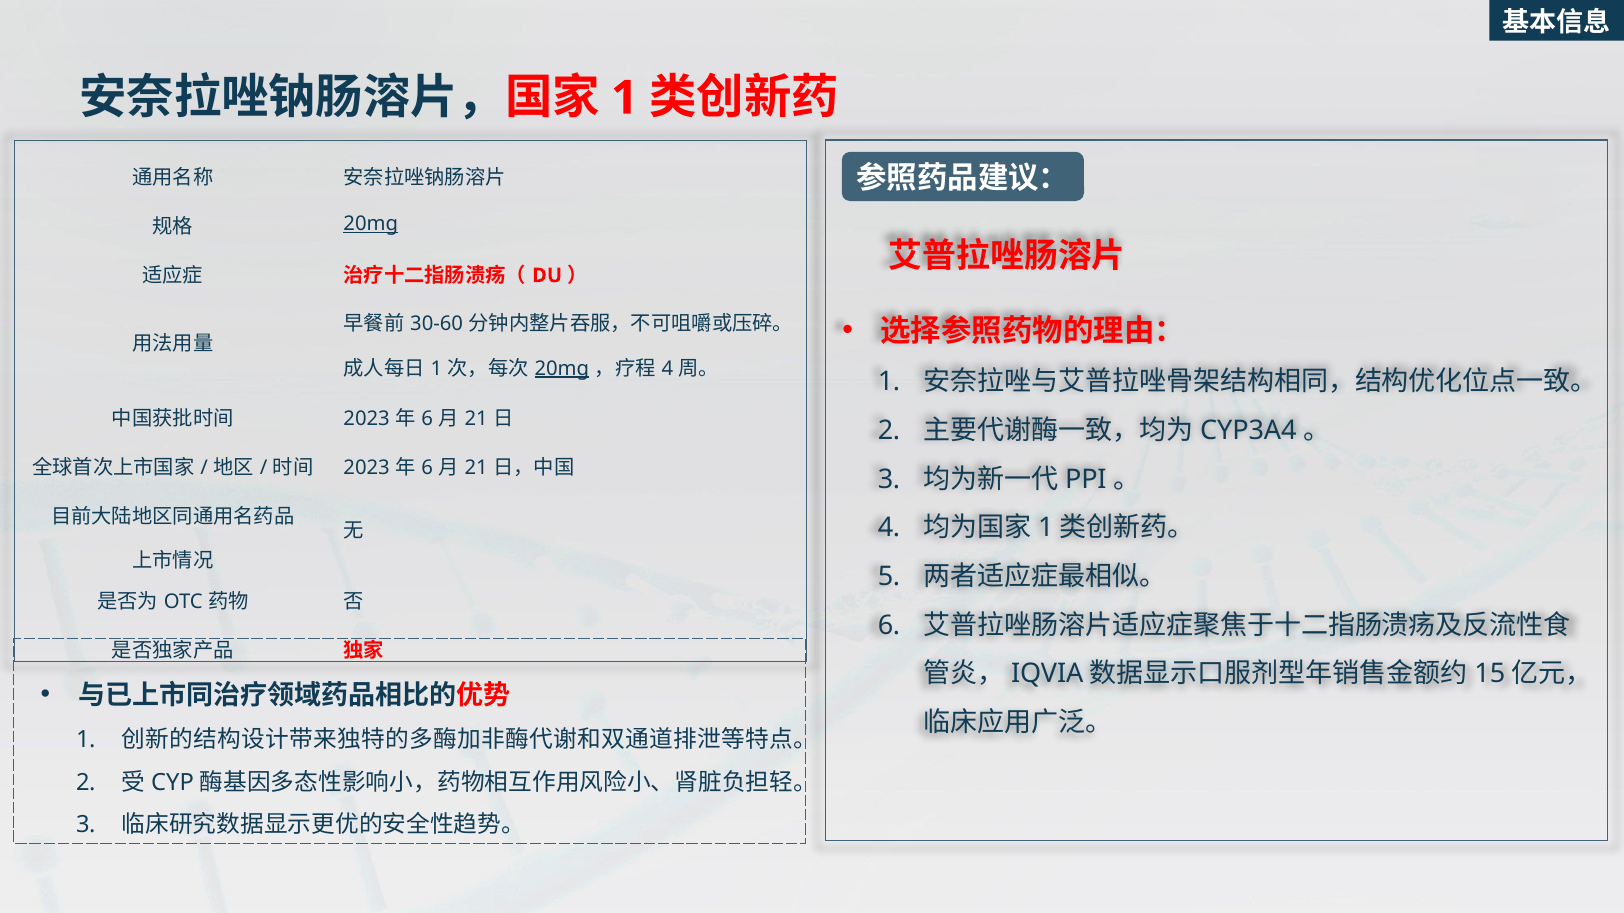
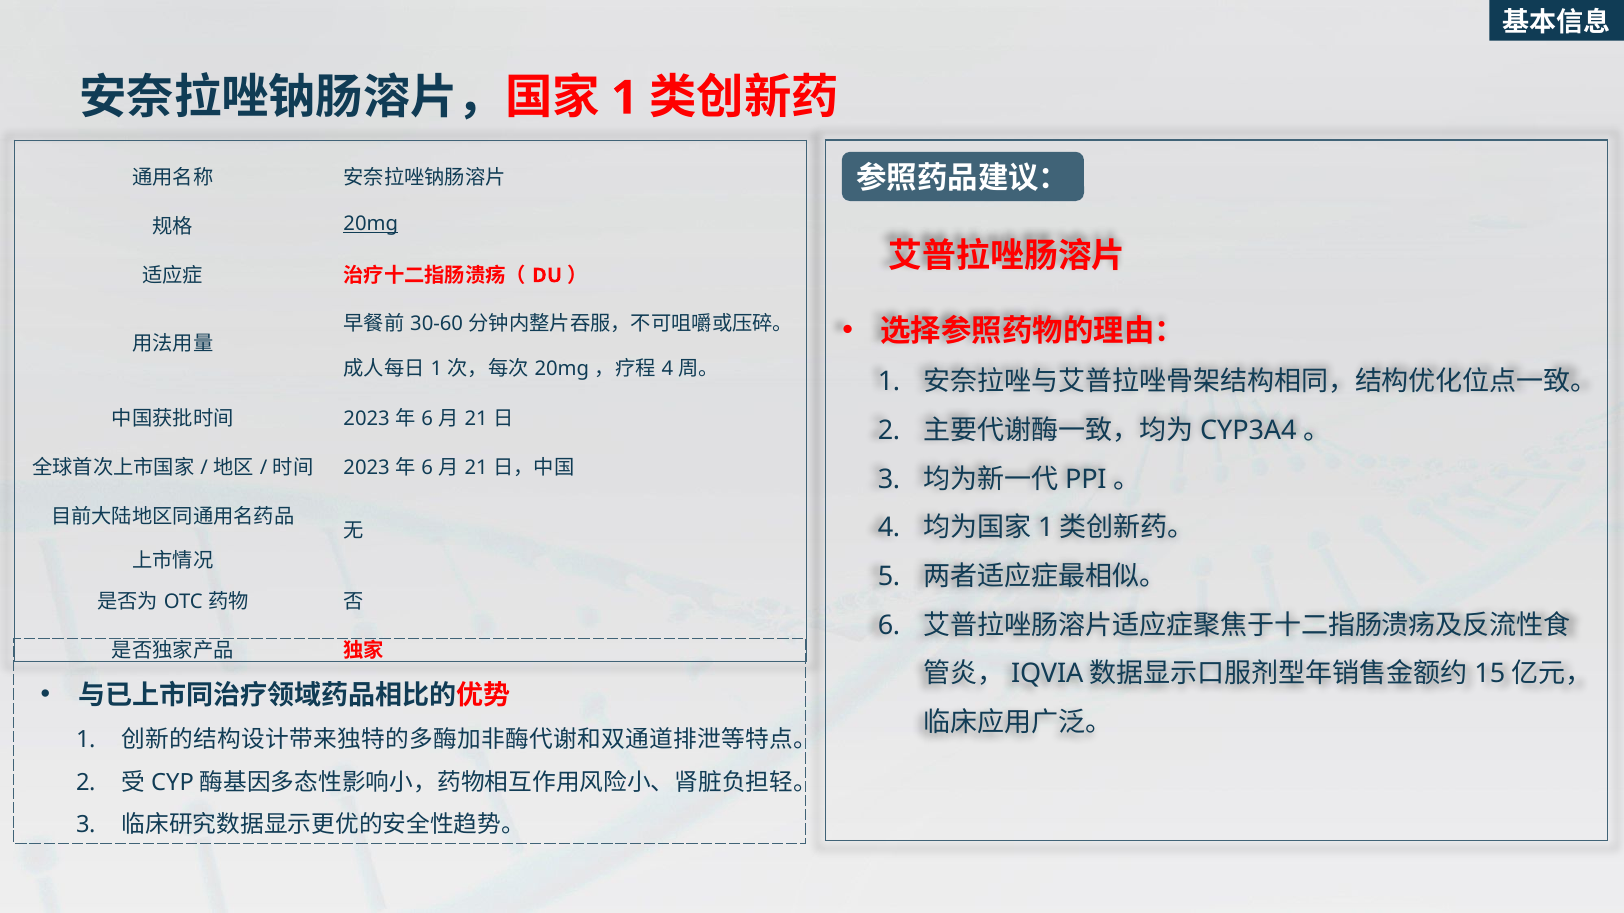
20mg at (562, 369) underline: present -> none
